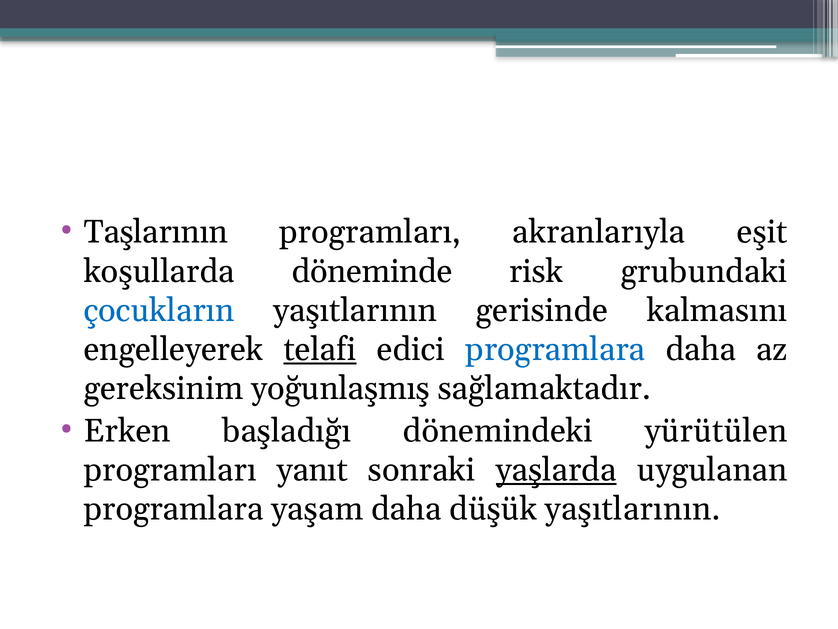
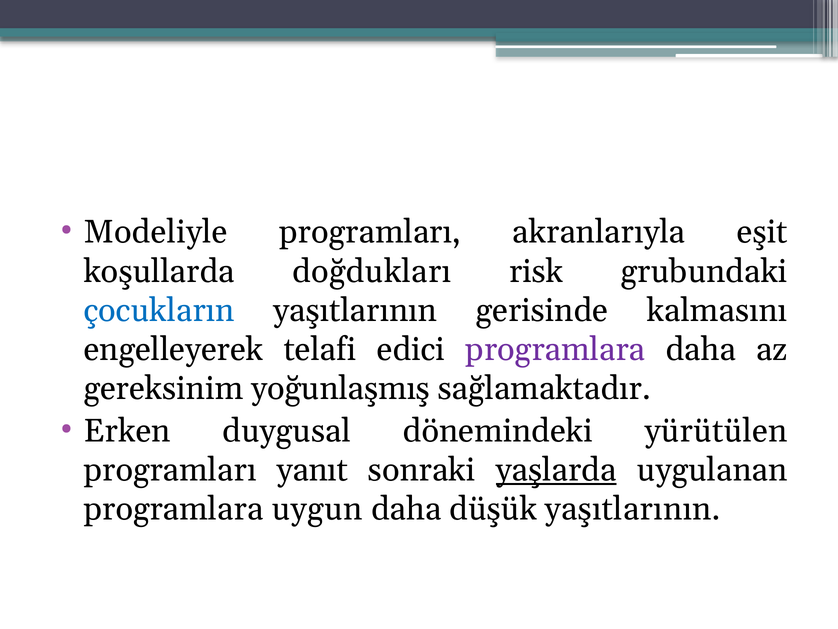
Taşlarının: Taşlarının -> Modeliyle
döneminde: döneminde -> doğdukları
telafi underline: present -> none
programlara at (555, 349) colour: blue -> purple
başladığı: başladığı -> duygusal
yaşam: yaşam -> uygun
